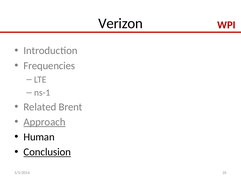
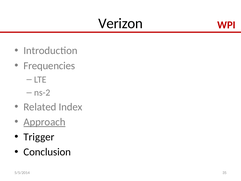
ns-1: ns-1 -> ns-2
Brent: Brent -> Index
Human: Human -> Trigger
Conclusion underline: present -> none
